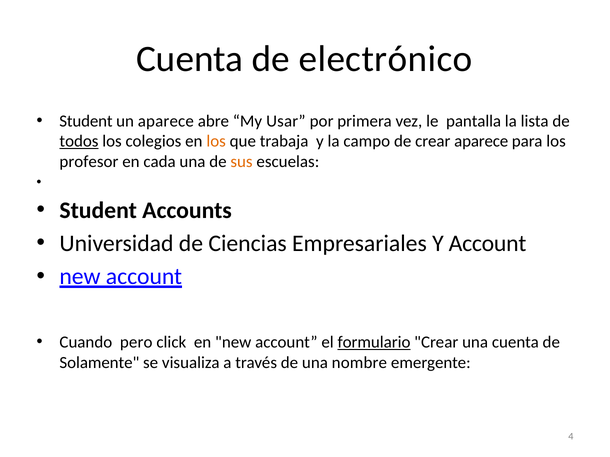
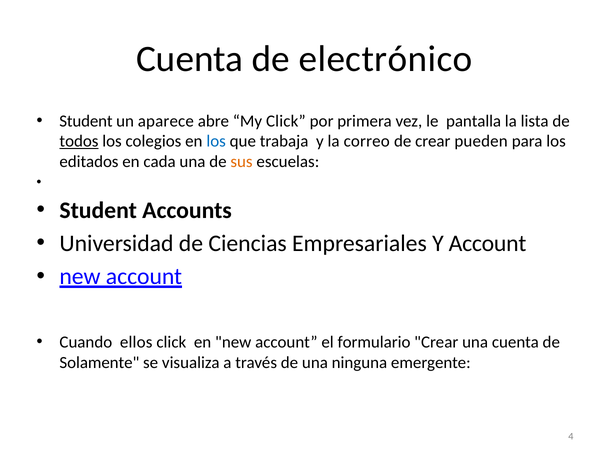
My Usar: Usar -> Click
los at (216, 142) colour: orange -> blue
campo: campo -> correo
crear aparece: aparece -> pueden
profesor: profesor -> editados
pero: pero -> ellos
formulario underline: present -> none
nombre: nombre -> ninguna
